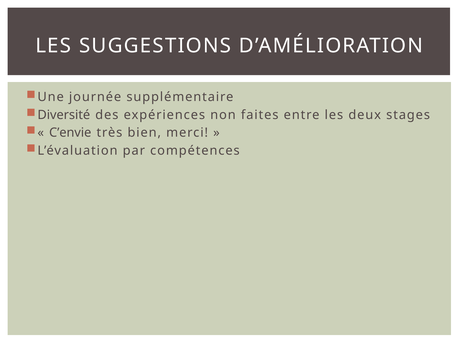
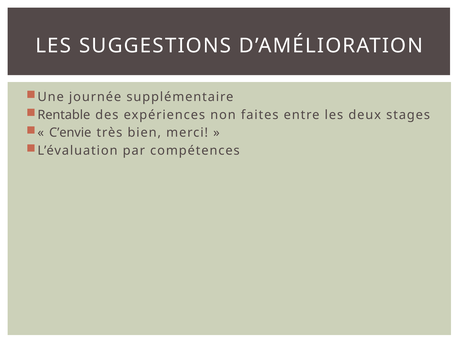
Diversité: Diversité -> Rentable
